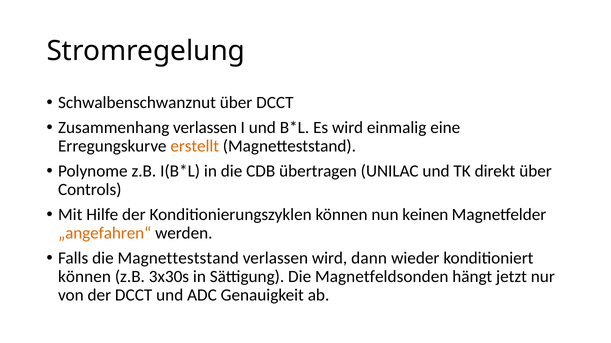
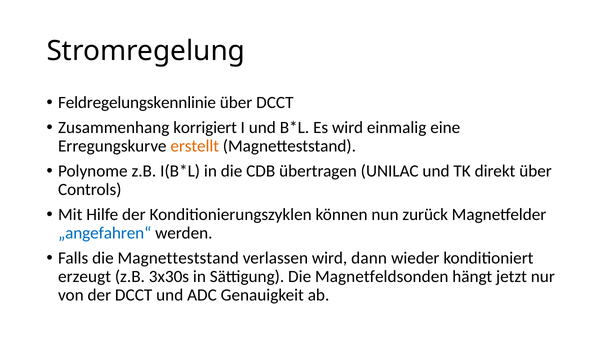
Schwalbenschwanznut: Schwalbenschwanznut -> Feldregelungskennlinie
Zusammenhang verlassen: verlassen -> korrigiert
keinen: keinen -> zurück
„angefahren“ colour: orange -> blue
können at (84, 277): können -> erzeugt
